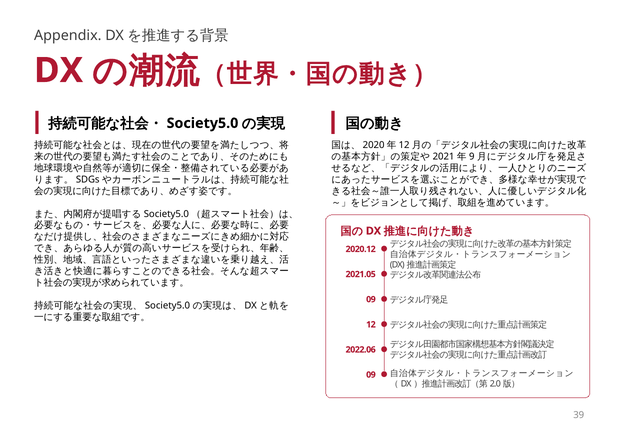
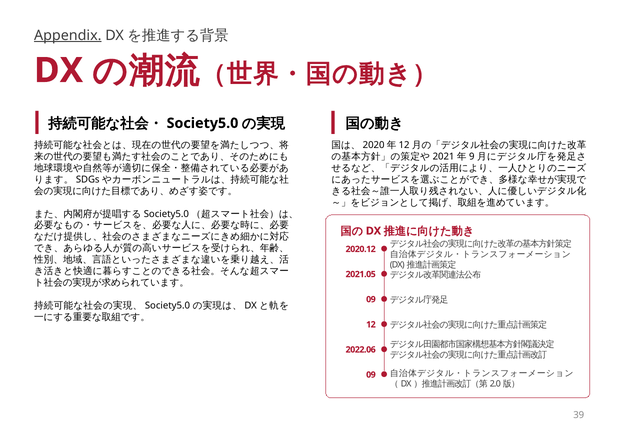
Appendix underline: none -> present
